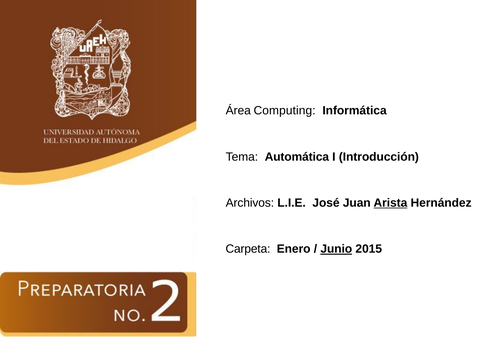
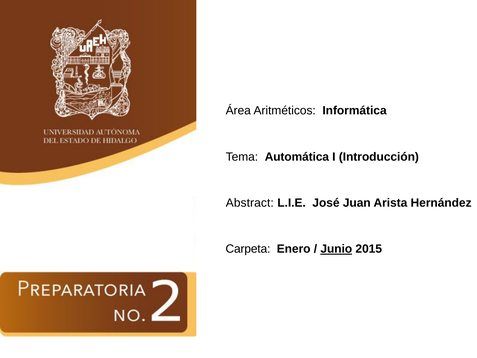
Computing: Computing -> Aritméticos
Archivos: Archivos -> Abstract
Arista underline: present -> none
